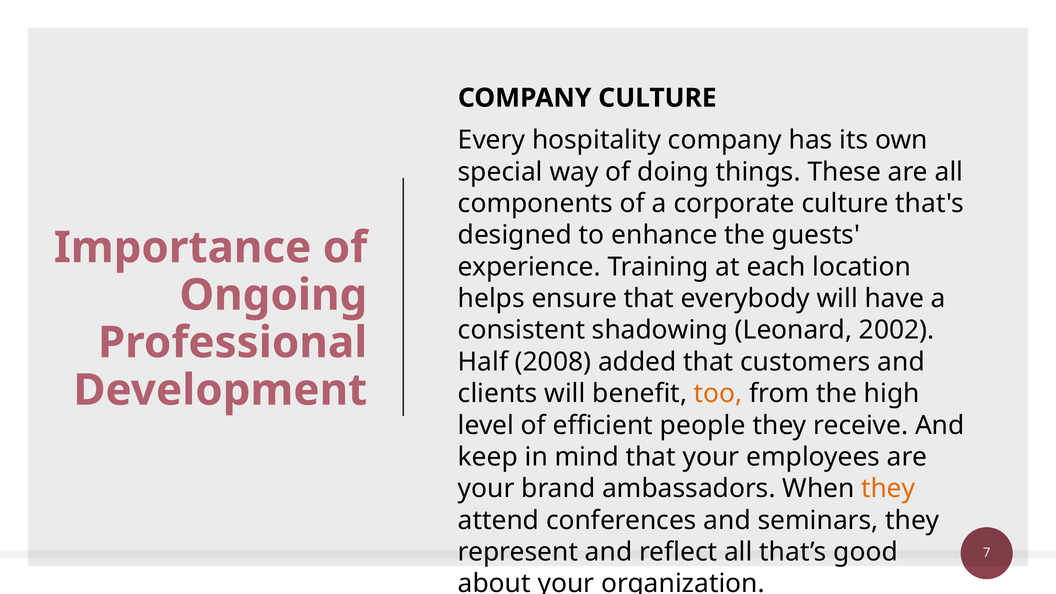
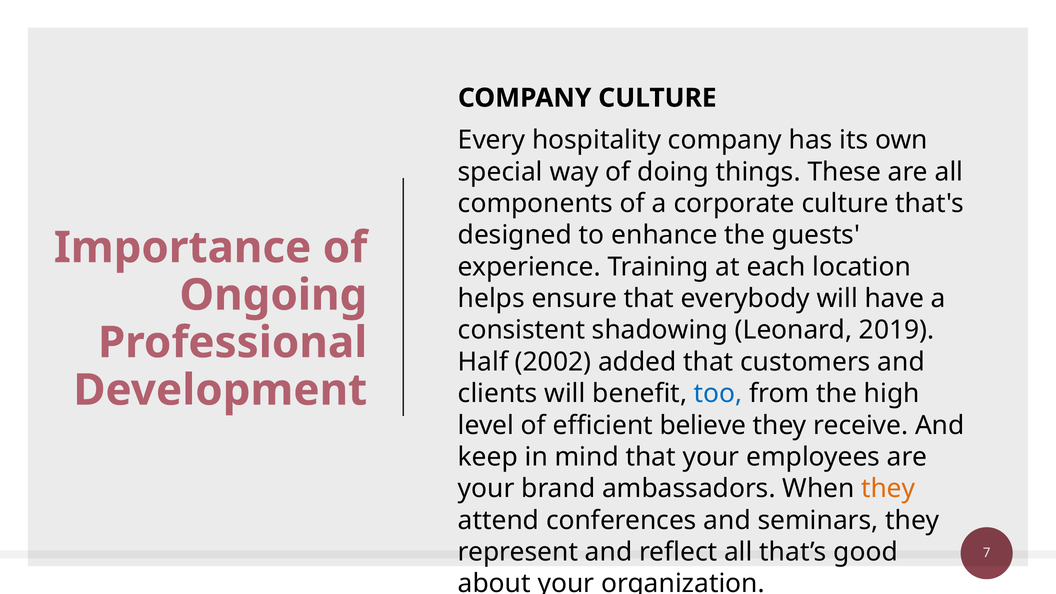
2002: 2002 -> 2019
2008: 2008 -> 2002
too colour: orange -> blue
people: people -> believe
